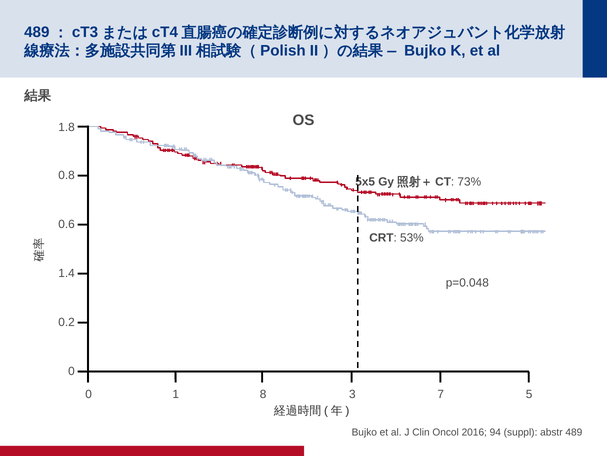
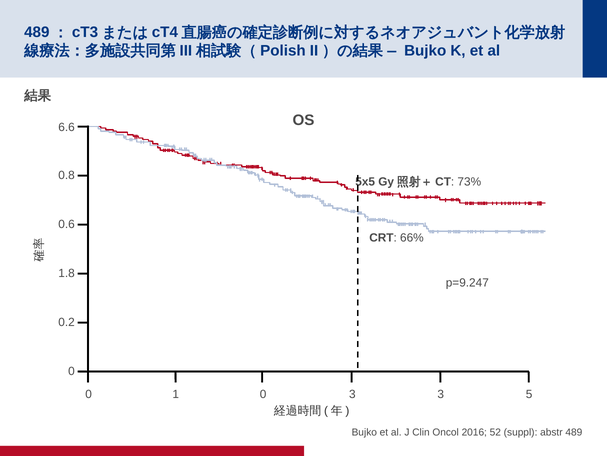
1.8: 1.8 -> 6.6
53%: 53% -> 66%
1.4: 1.4 -> 1.8
p=0.048: p=0.048 -> p=9.247
1 8: 8 -> 0
3 7: 7 -> 3
94: 94 -> 52
